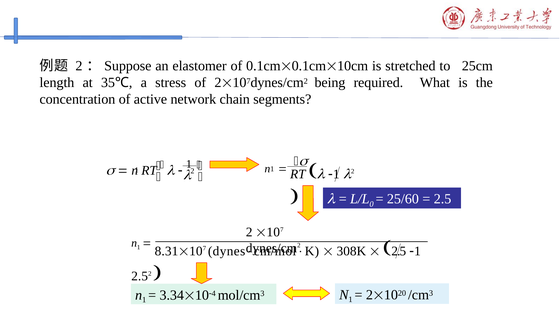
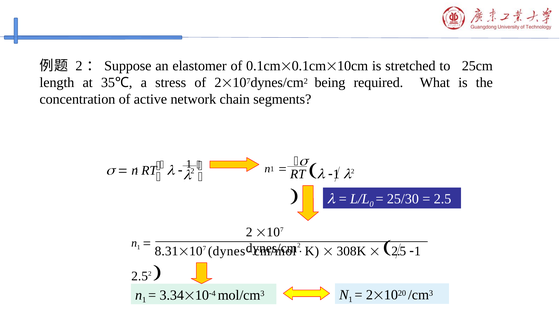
25/60: 25/60 -> 25/30
